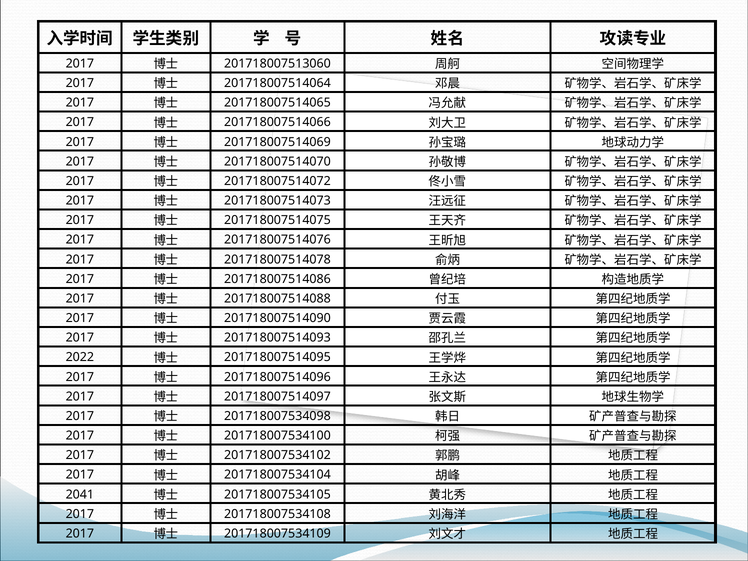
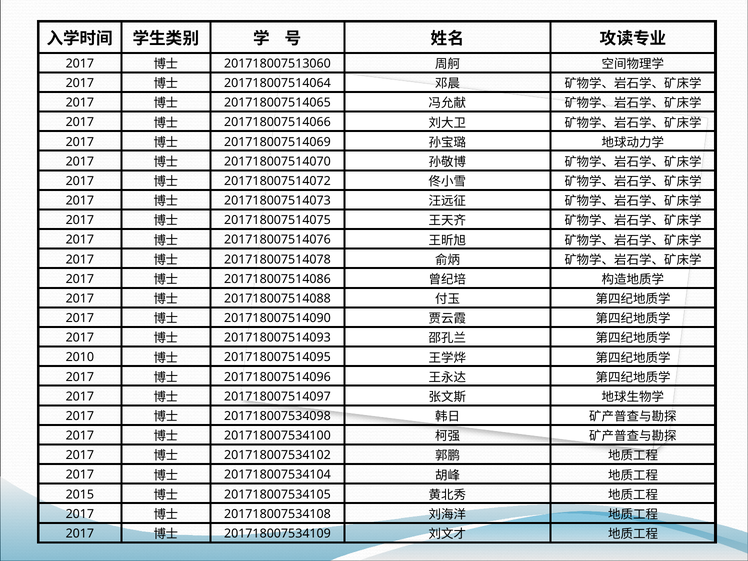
2022: 2022 -> 2010
2041: 2041 -> 2015
